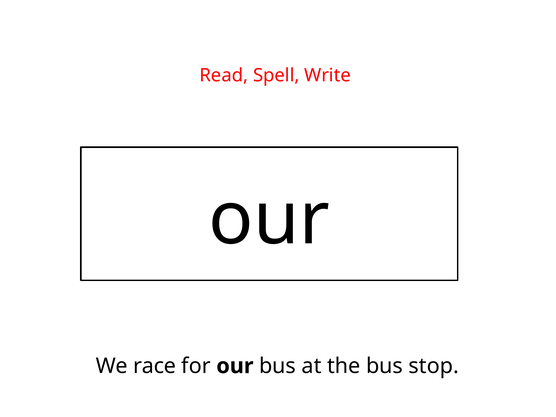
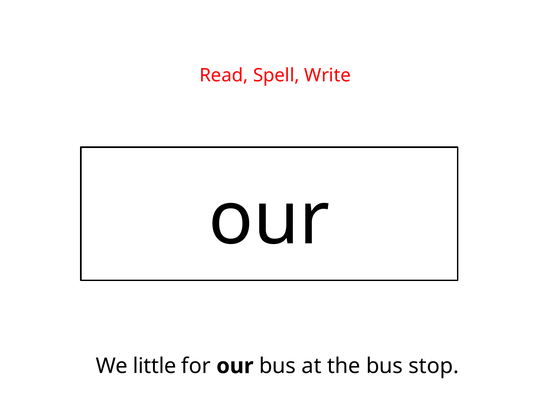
race: race -> little
